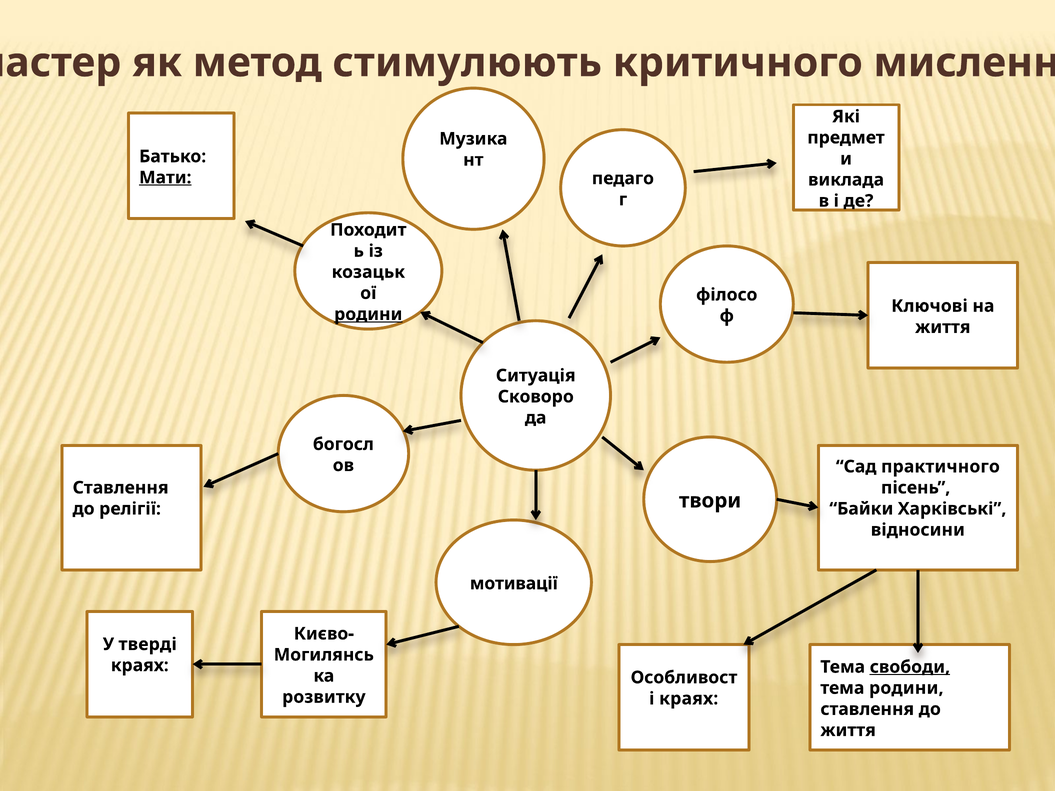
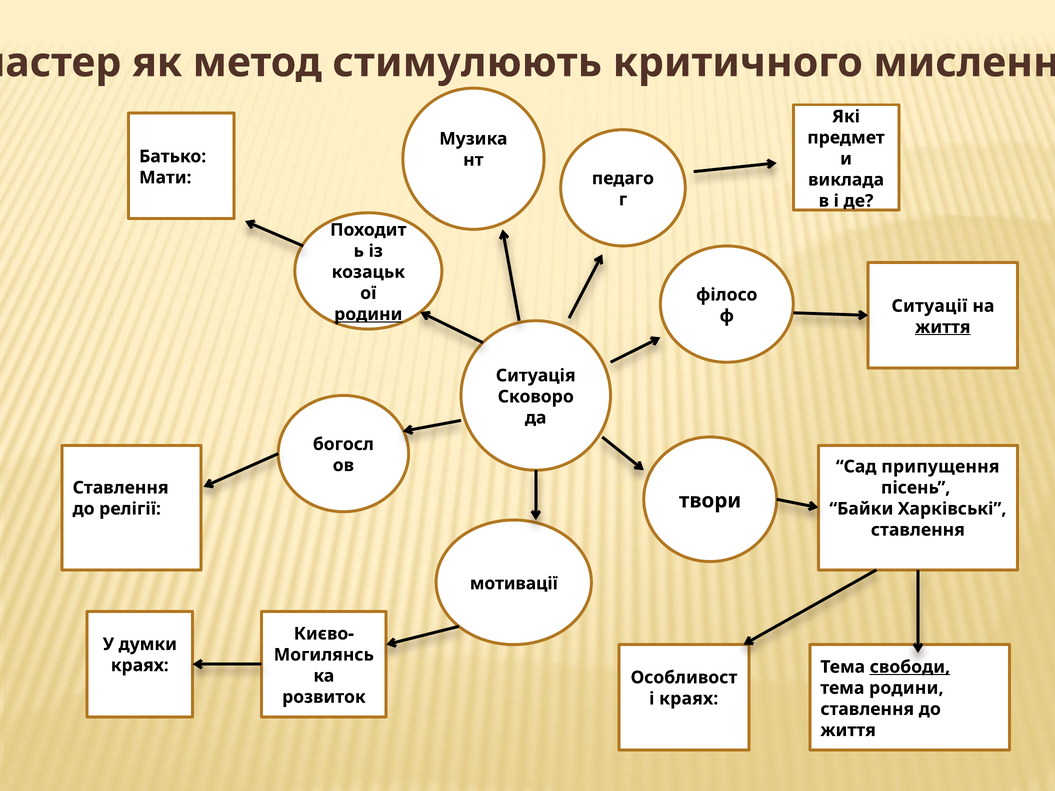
Мати underline: present -> none
Ключові: Ключові -> Ситуації
життя at (943, 327) underline: none -> present
практичного: практичного -> припущення
відносини at (918, 530): відносини -> ставлення
тверді: тверді -> думки
розвитку: розвитку -> розвиток
